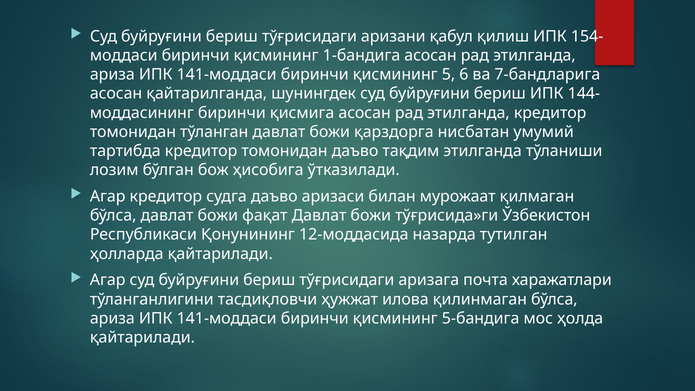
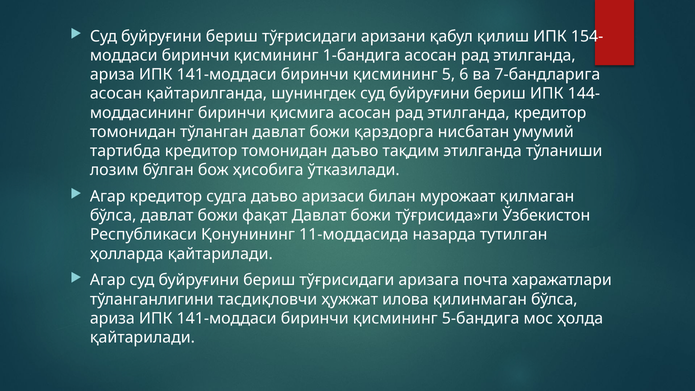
12-моддасида: 12-моддасида -> 11-моддасида
